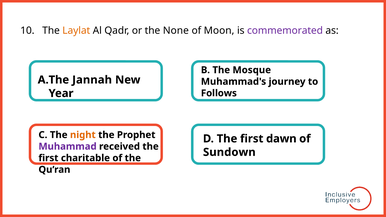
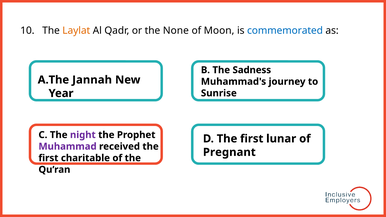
commemorated colour: purple -> blue
Mosque: Mosque -> Sadness
Follows: Follows -> Sunrise
night colour: orange -> purple
dawn: dawn -> lunar
Sundown: Sundown -> Pregnant
